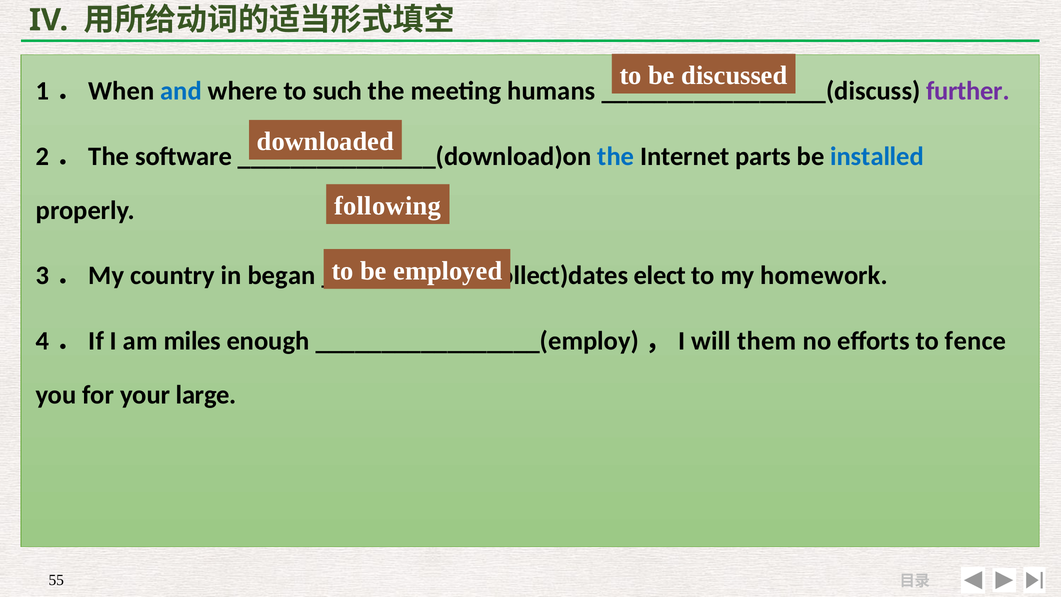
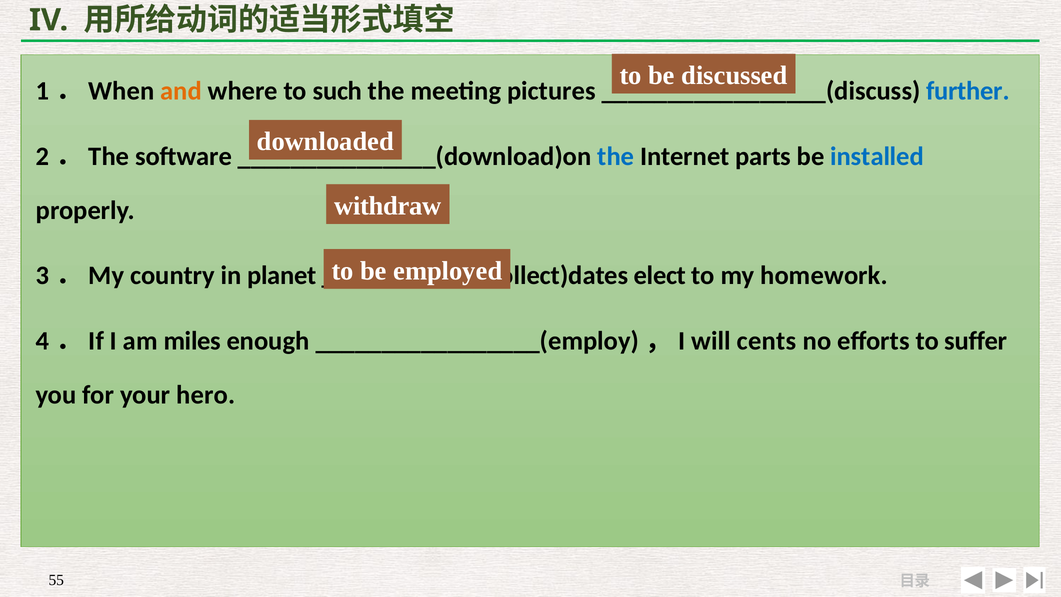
and colour: blue -> orange
humans: humans -> pictures
further colour: purple -> blue
following: following -> withdraw
began: began -> planet
them: them -> cents
fence: fence -> suffer
large: large -> hero
